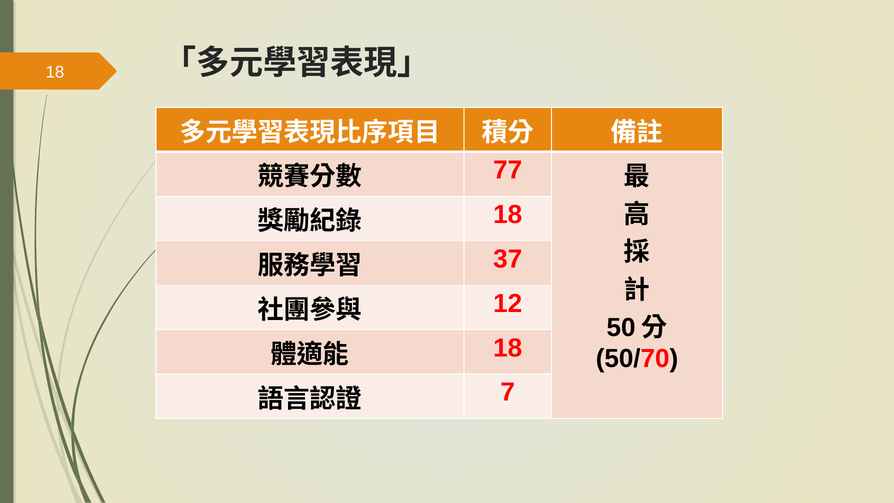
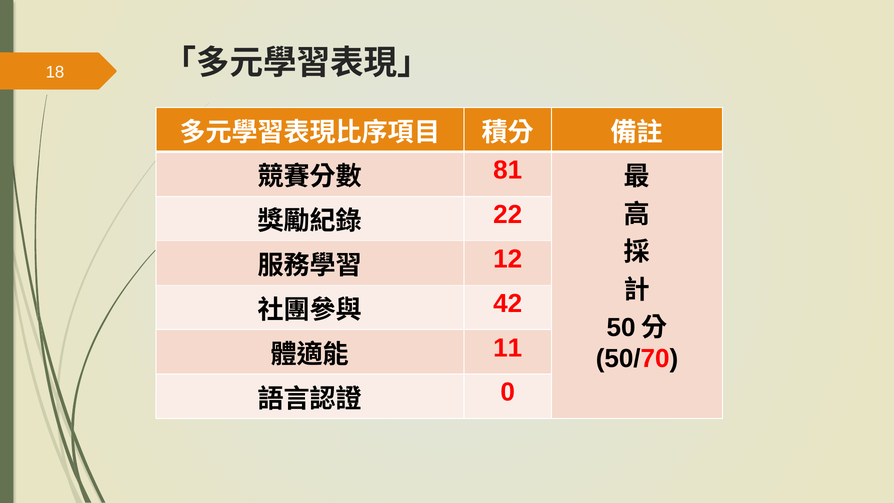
77: 77 -> 81
18 at (508, 215): 18 -> 22
37: 37 -> 12
12: 12 -> 42
18 at (508, 348): 18 -> 11
7: 7 -> 0
